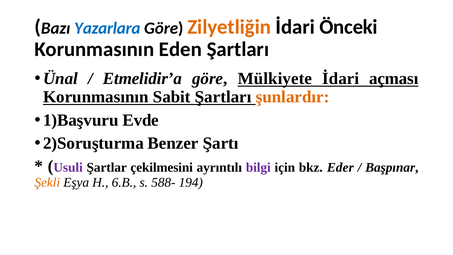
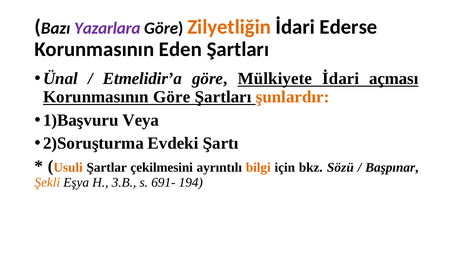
Yazarlara colour: blue -> purple
Önceki: Önceki -> Ederse
Korunmasının Sabit: Sabit -> Göre
Evde: Evde -> Veya
Benzer: Benzer -> Evdeki
Usuli colour: purple -> orange
bilgi colour: purple -> orange
Eder: Eder -> Sözü
6.B: 6.B -> 3.B
588-: 588- -> 691-
